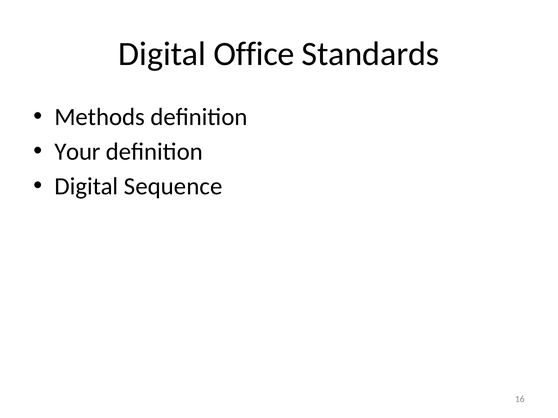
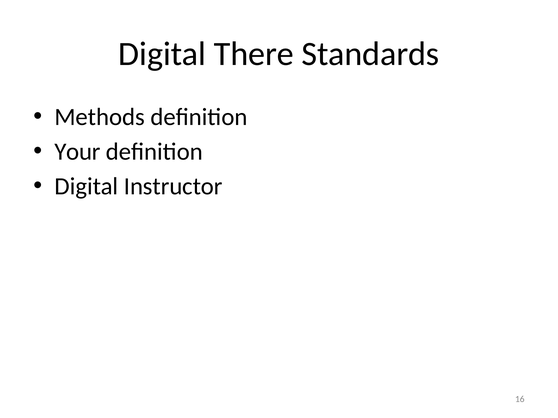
Office: Office -> There
Sequence: Sequence -> Instructor
